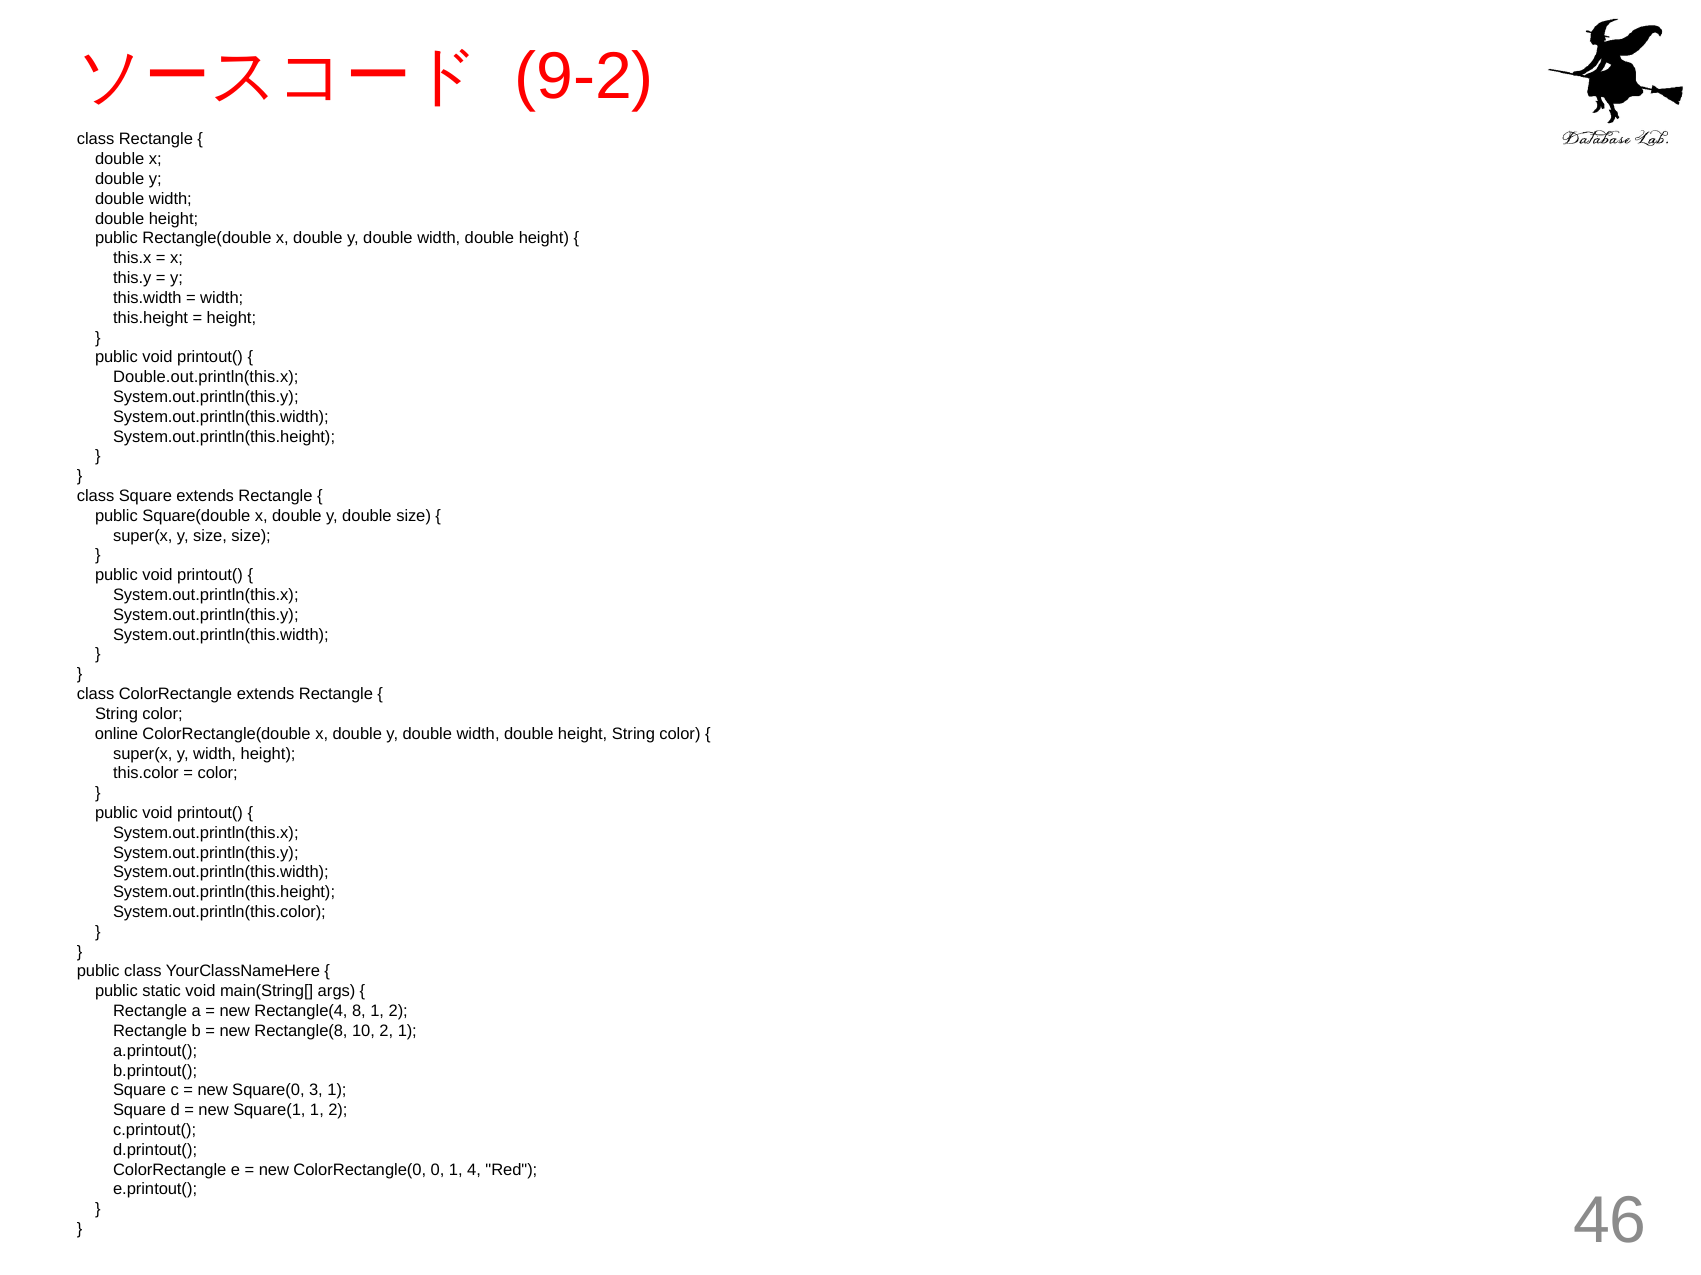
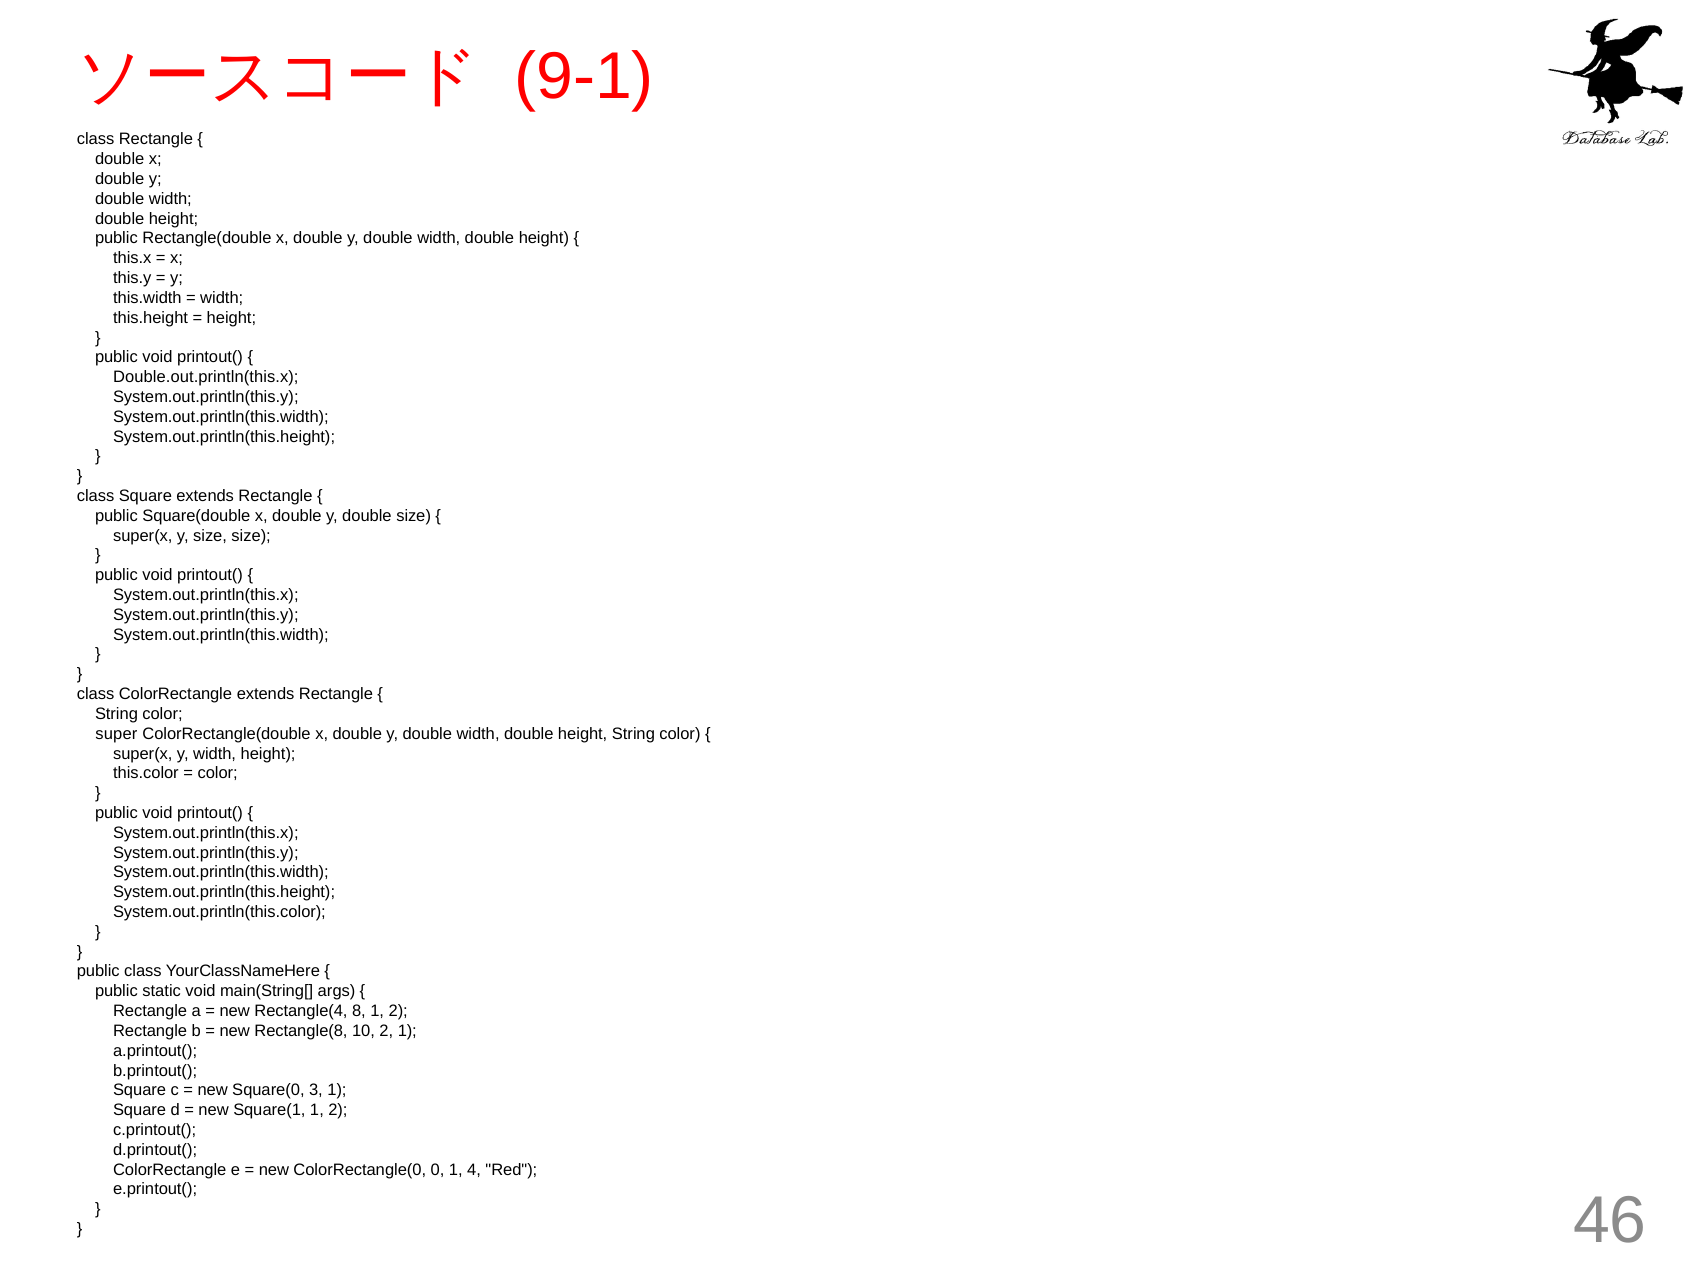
9-2: 9-2 -> 9-1
online: online -> super
